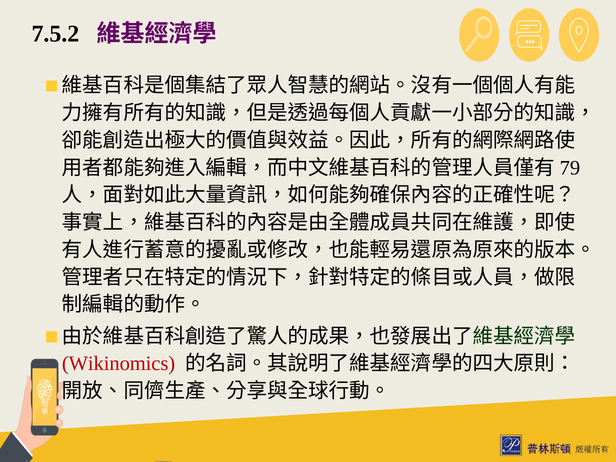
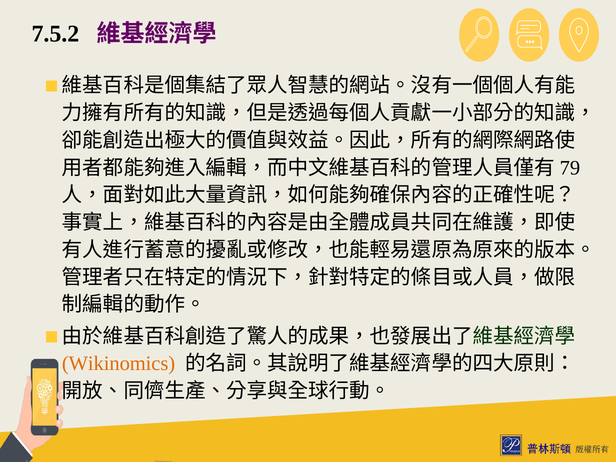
Wikinomics colour: red -> orange
